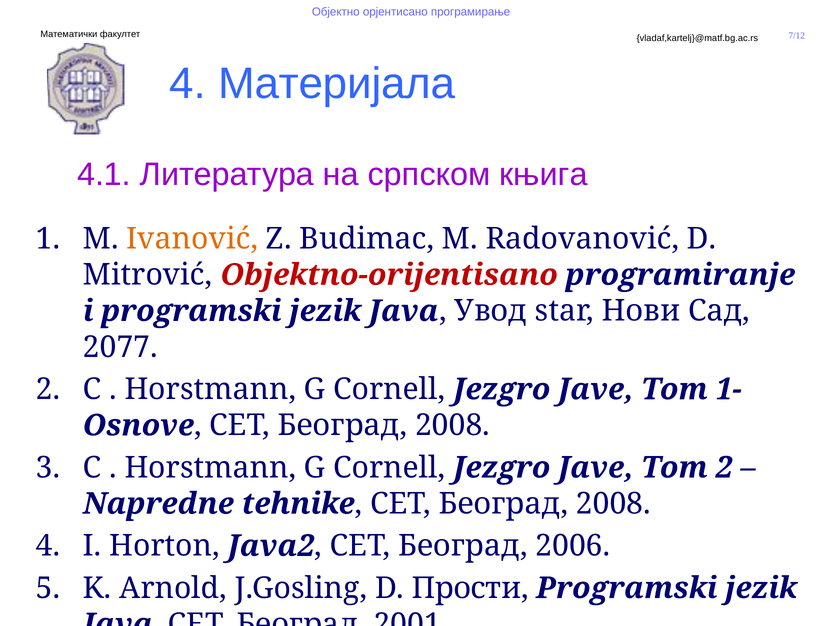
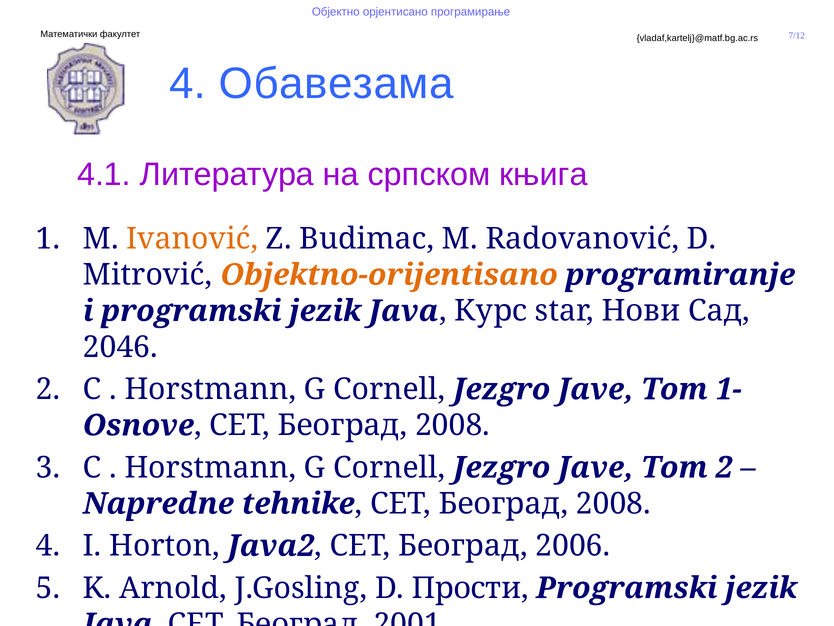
Материјала: Материјала -> Обавезама
Objektno-orijentisano colour: red -> orange
Увод: Увод -> Курс
2077: 2077 -> 2046
